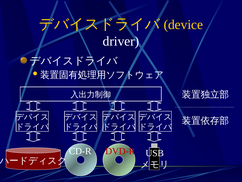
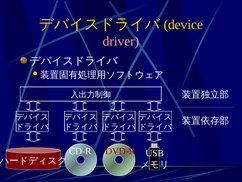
driver colour: white -> pink
